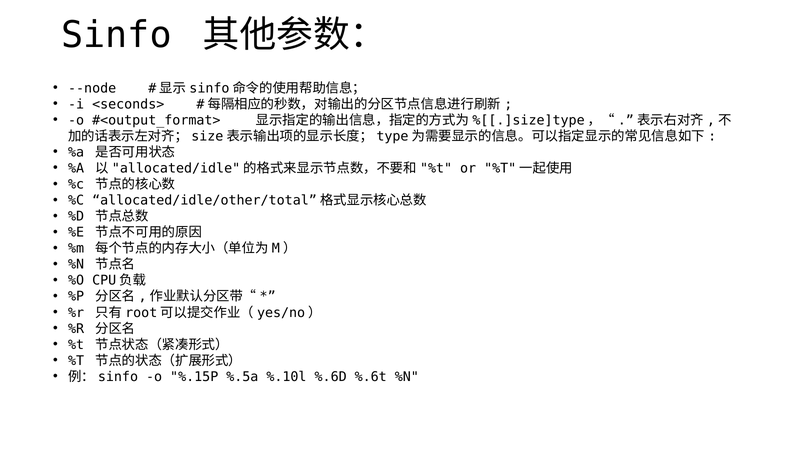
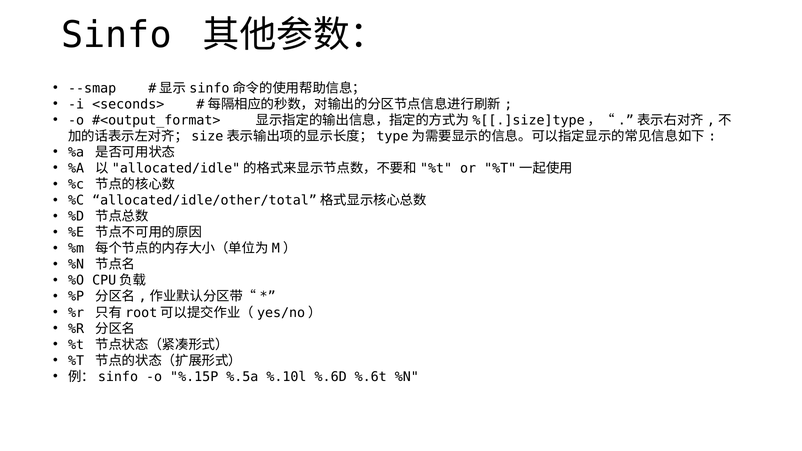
--node: --node -> --smap
